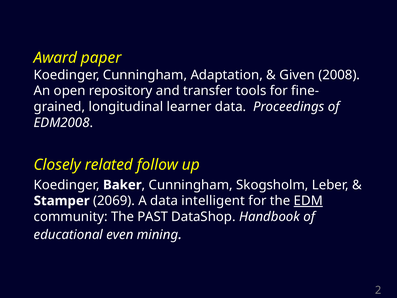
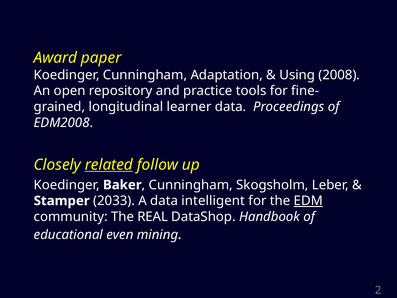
Given: Given -> Using
transfer: transfer -> practice
related underline: none -> present
2069: 2069 -> 2033
PAST: PAST -> REAL
